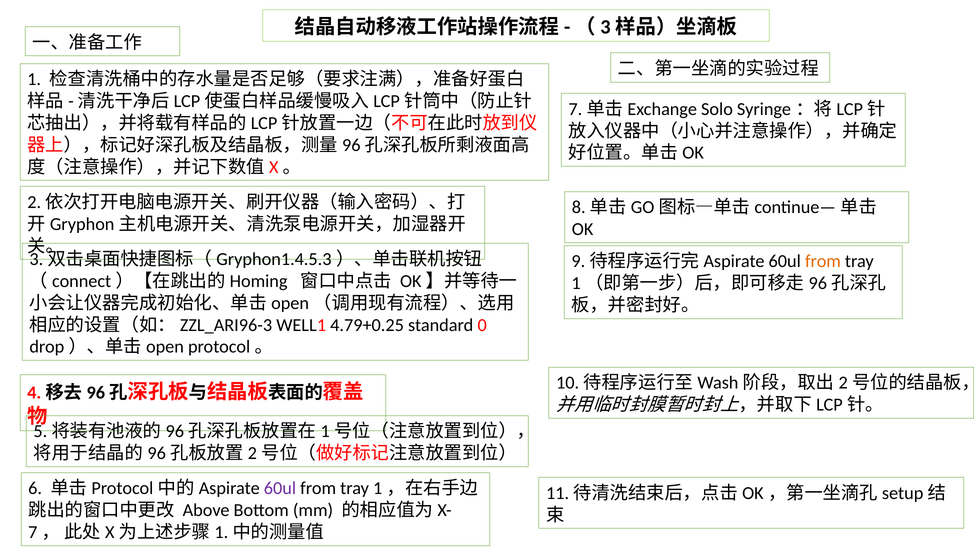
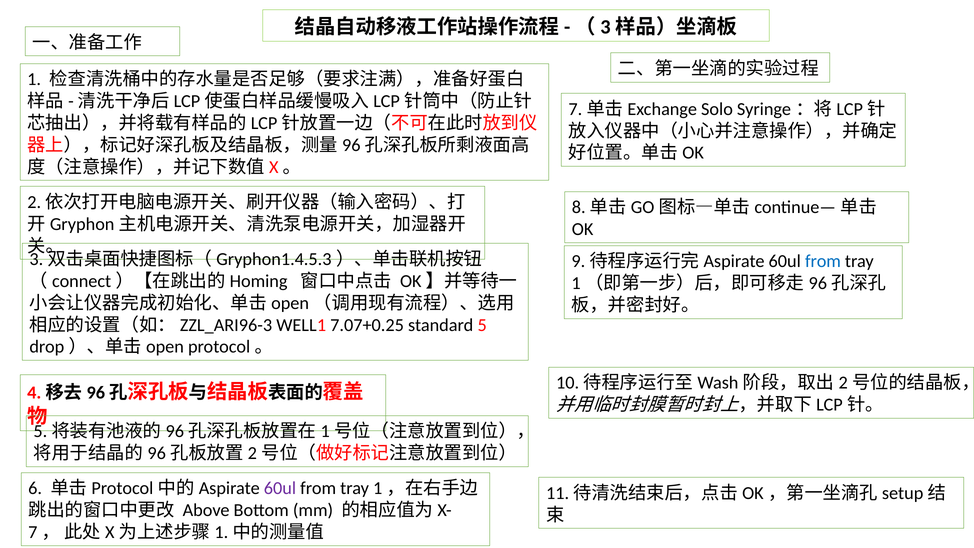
from at (823, 261) colour: orange -> blue
4.79+0.25: 4.79+0.25 -> 7.07+0.25
0: 0 -> 5
